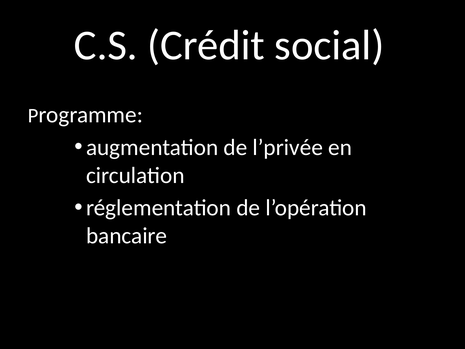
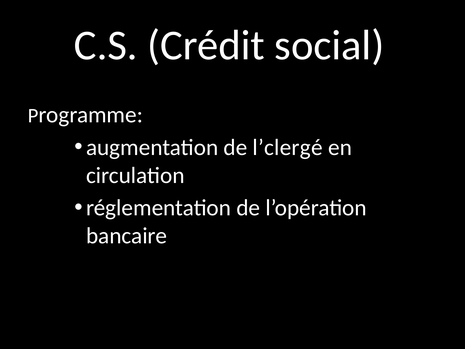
l’privée: l’privée -> l’clergé
